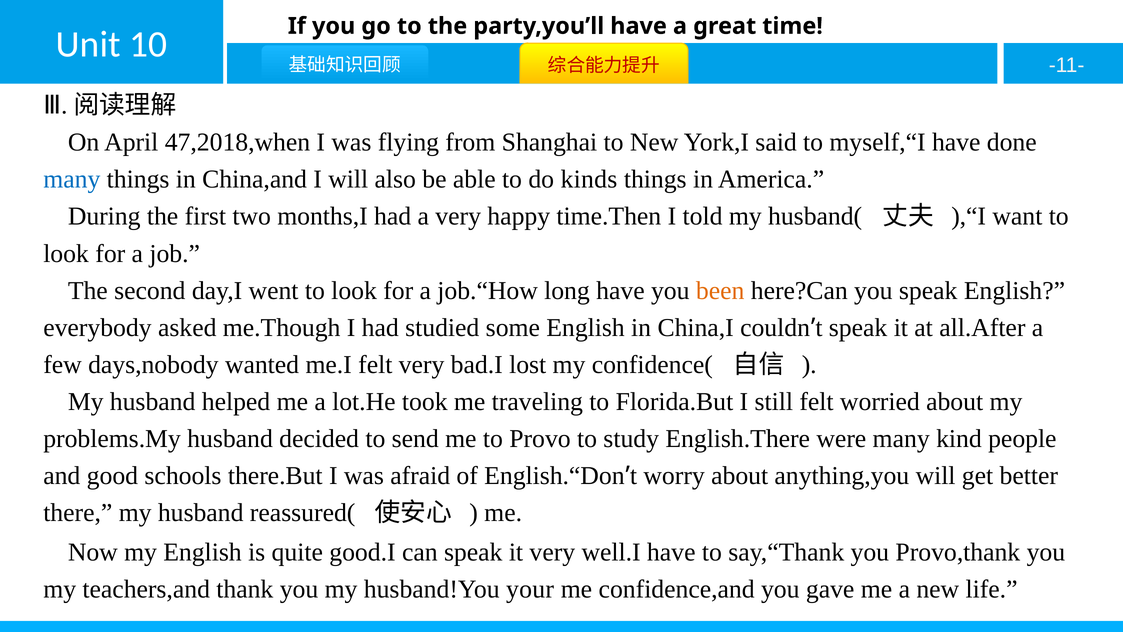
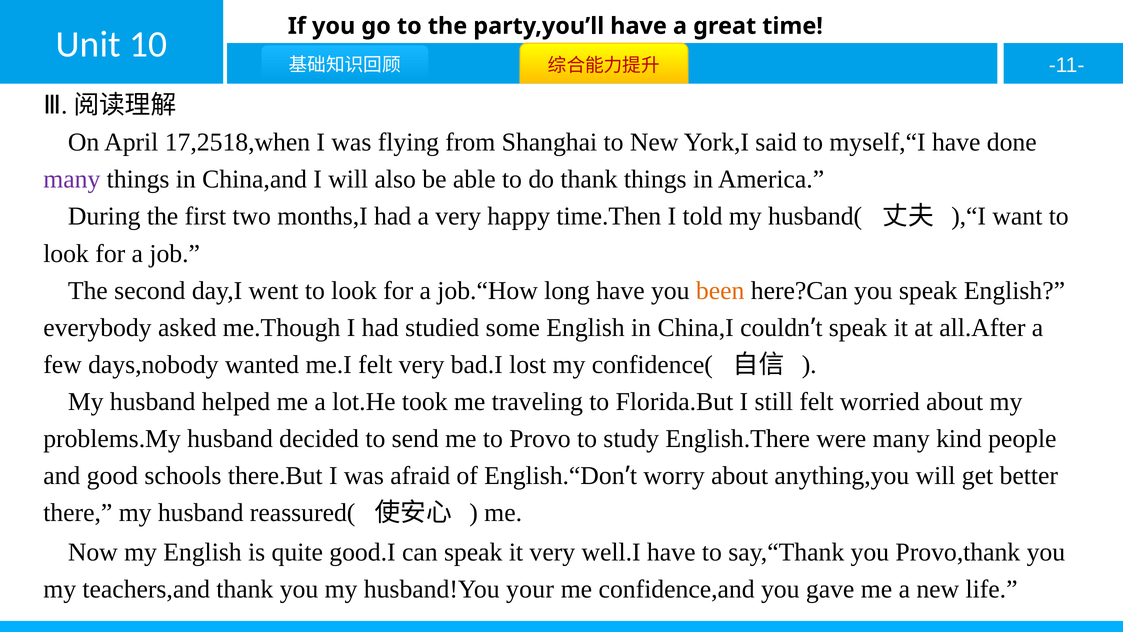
47,2018,when: 47,2018,when -> 17,2518,when
many at (72, 179) colour: blue -> purple
do kinds: kinds -> thank
